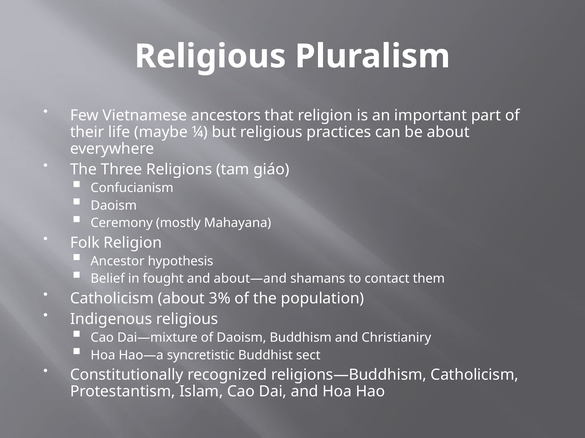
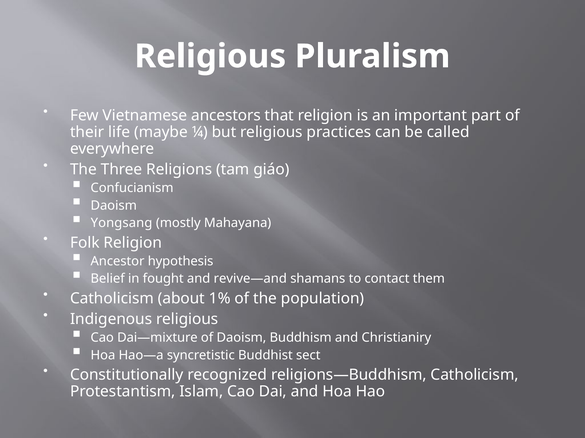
be about: about -> called
Ceremony: Ceremony -> Yongsang
about—and: about—and -> revive—and
3%: 3% -> 1%
